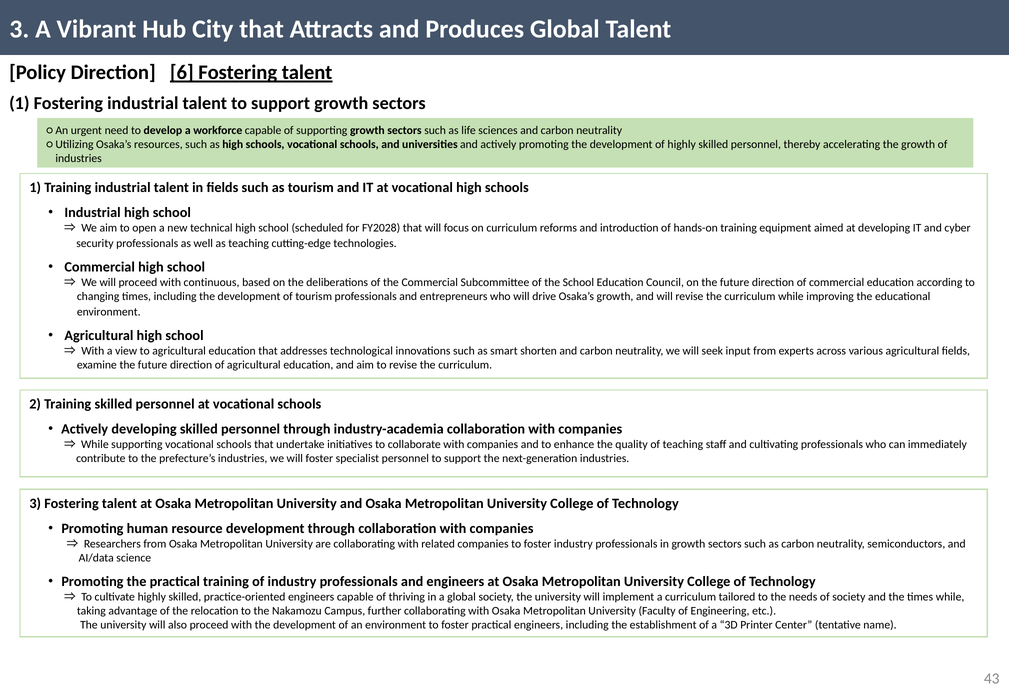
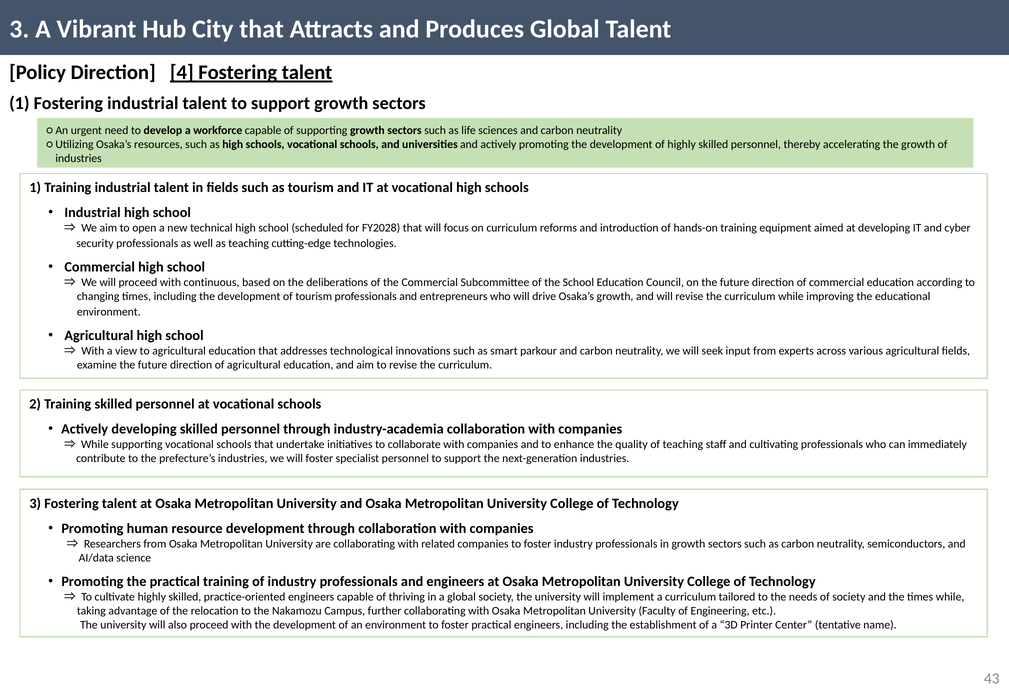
6: 6 -> 4
shorten: shorten -> parkour
